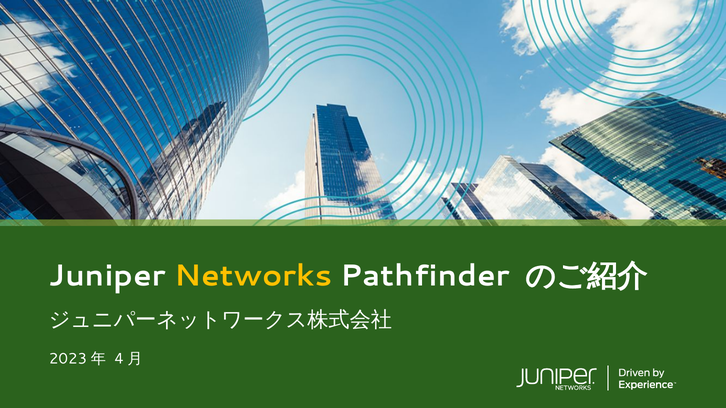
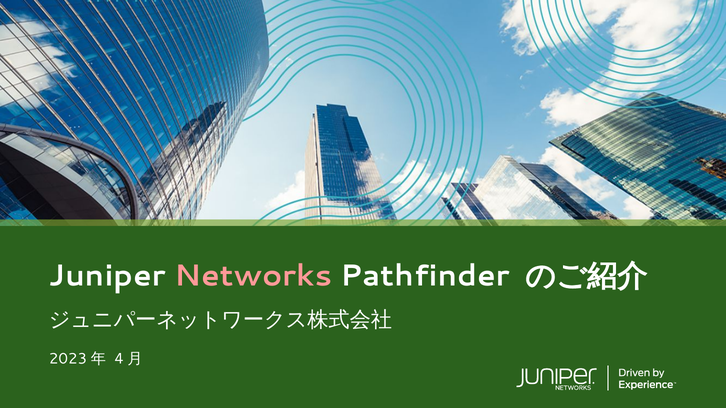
Networks at (253, 276) colour: yellow -> pink
